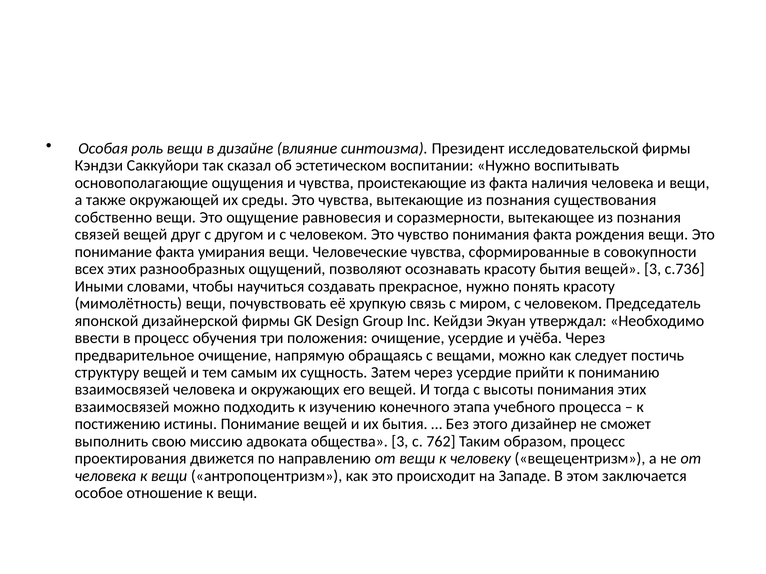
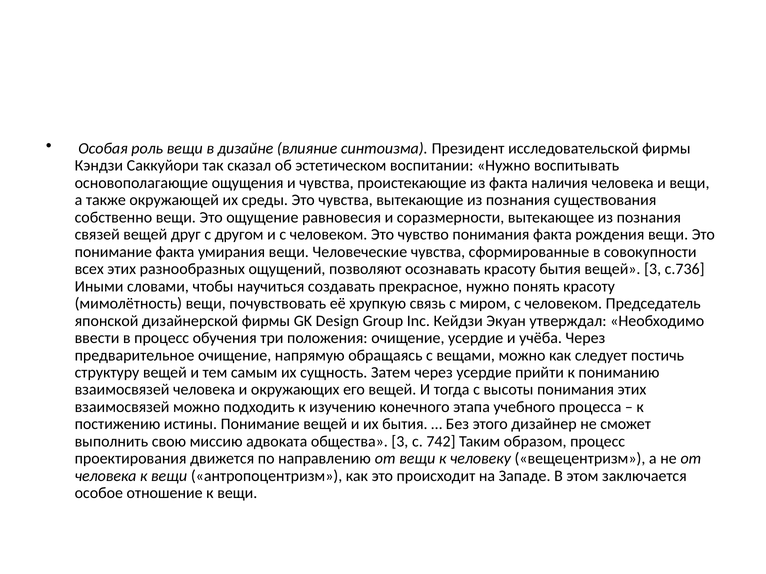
762: 762 -> 742
